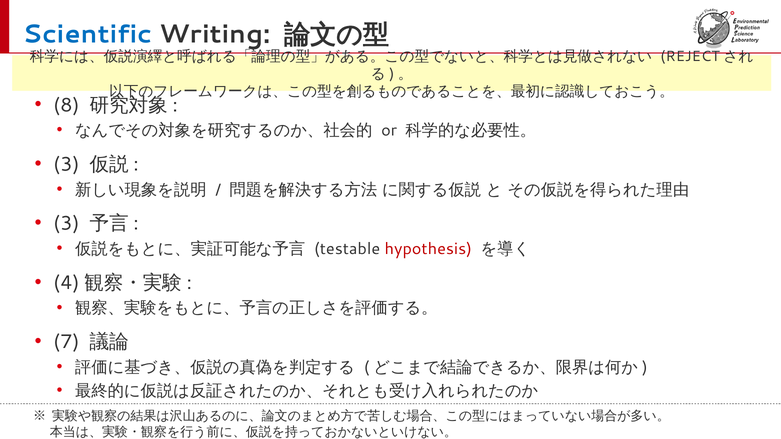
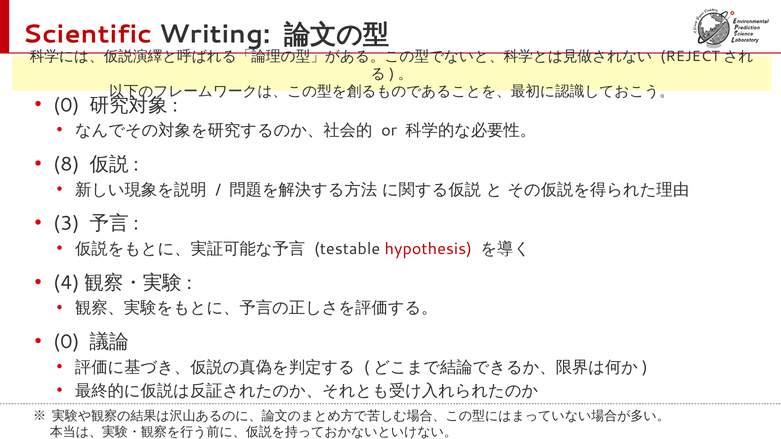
Scientific colour: blue -> red
8 at (66, 105): 8 -> 0
3 at (66, 164): 3 -> 8
7 at (66, 342): 7 -> 0
